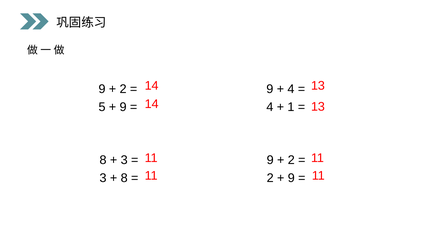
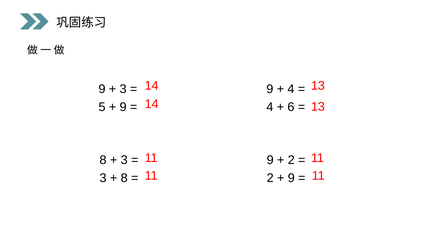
2 at (123, 89): 2 -> 3
1: 1 -> 6
